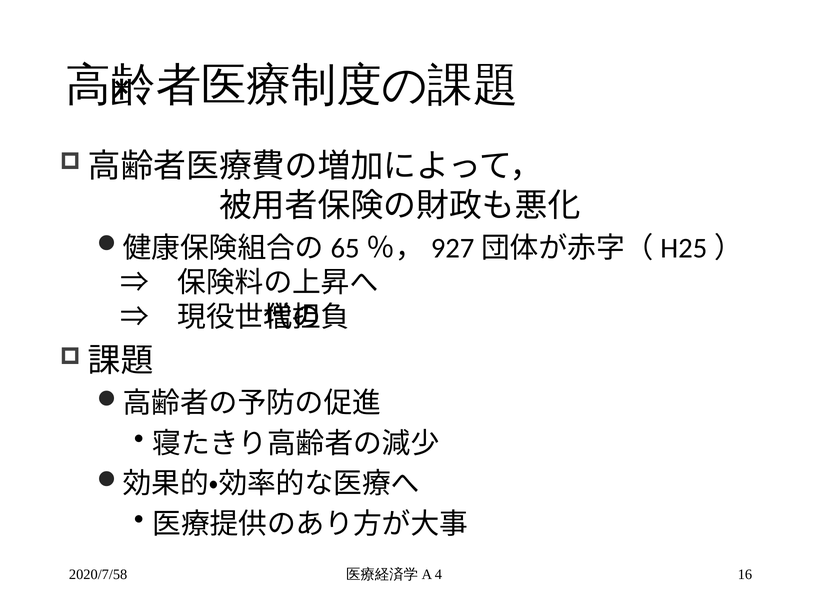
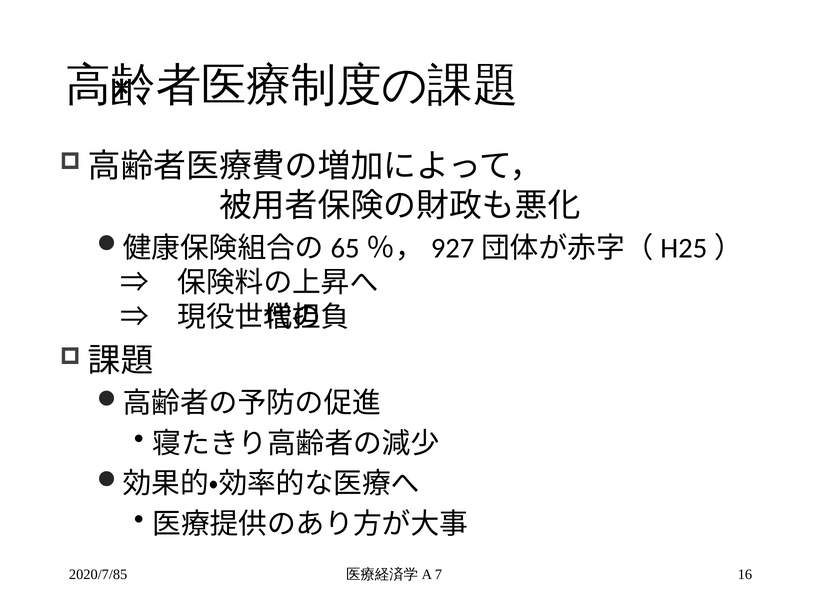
2020/7/58: 2020/7/58 -> 2020/7/85
4: 4 -> 7
